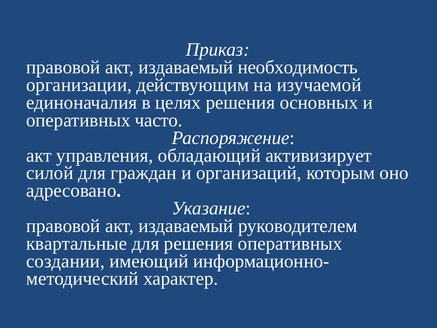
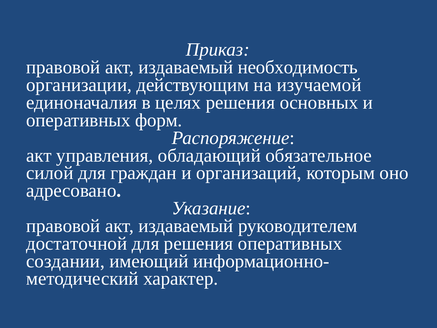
часто: часто -> форм
активизирует: активизирует -> обязательное
квартальные: квартальные -> достаточной
